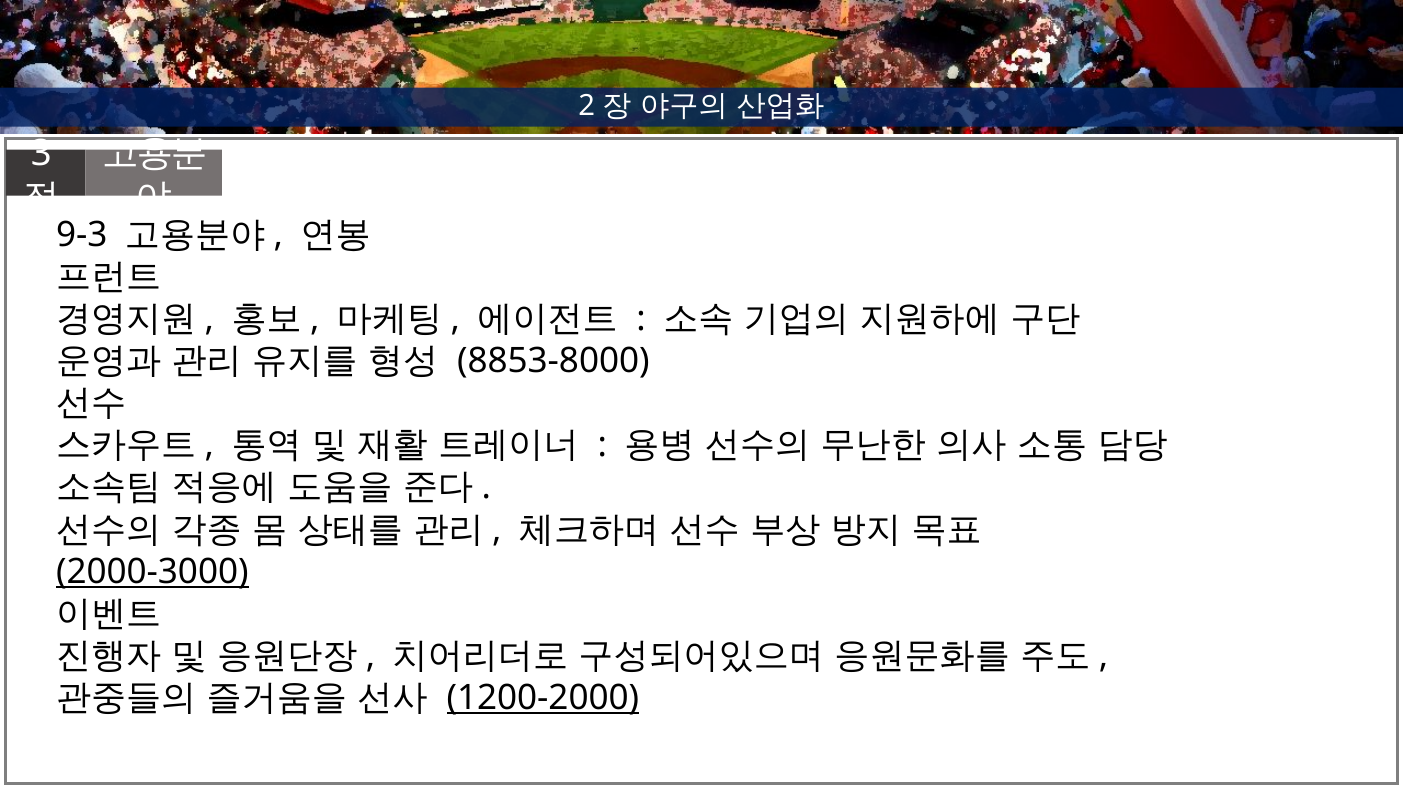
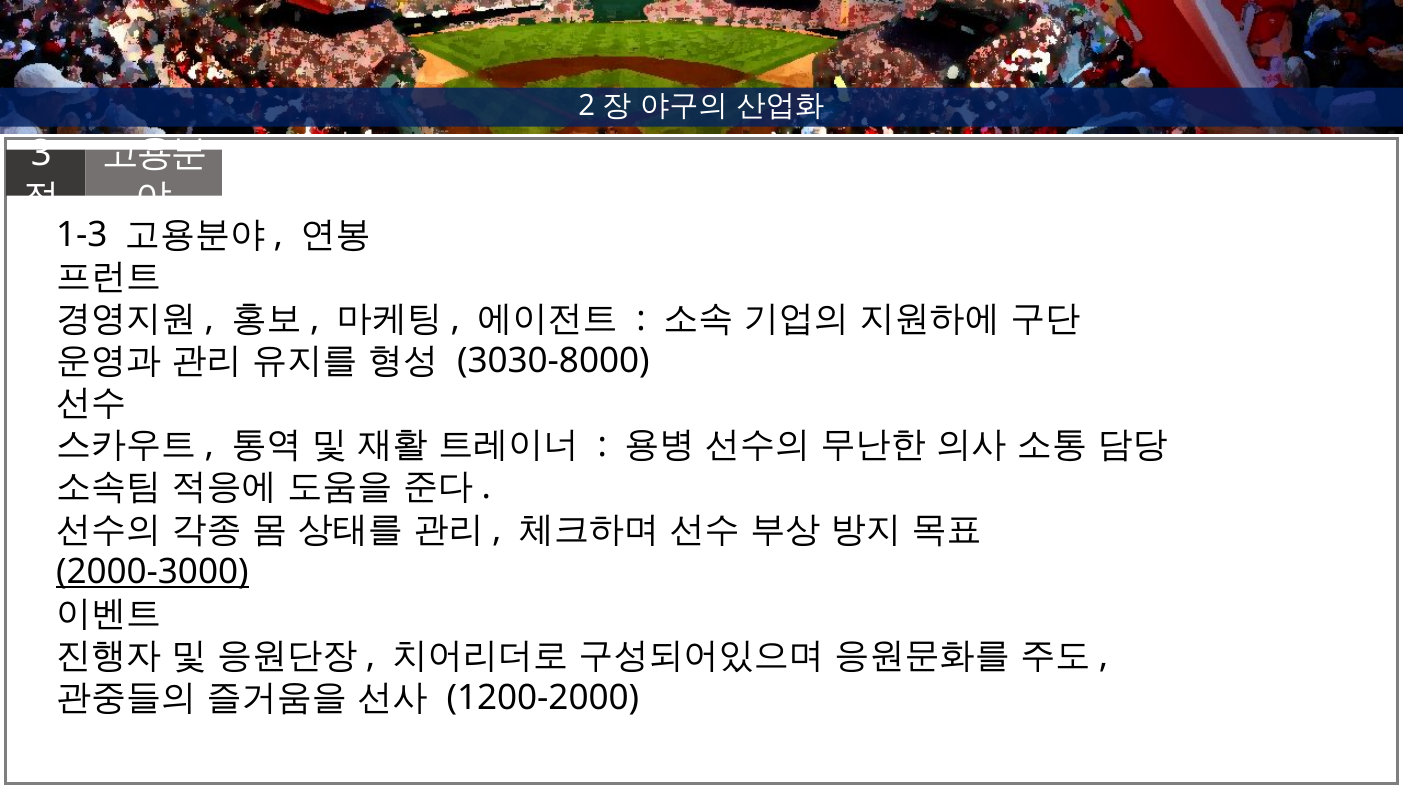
9-3: 9-3 -> 1-3
8853-8000: 8853-8000 -> 3030-8000
1200-2000 underline: present -> none
